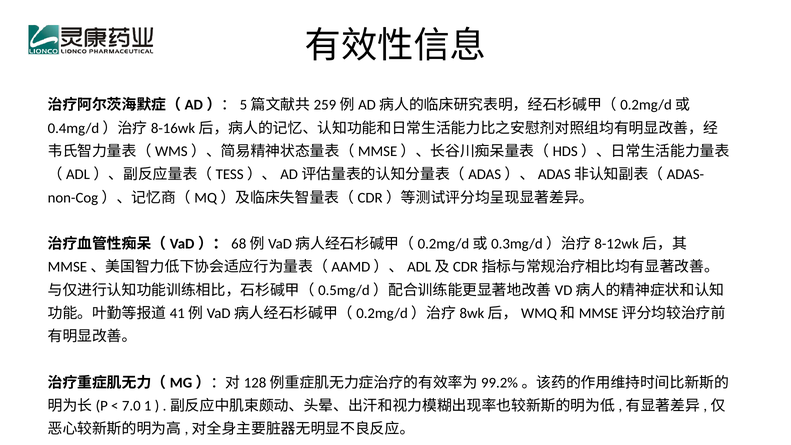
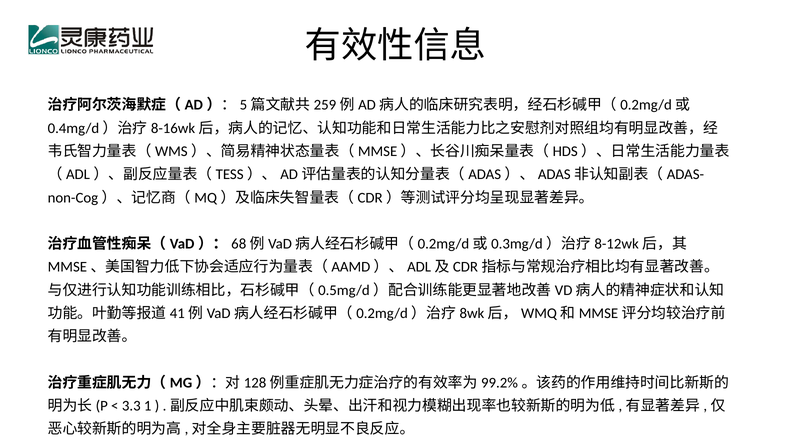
7.0: 7.0 -> 3.3
